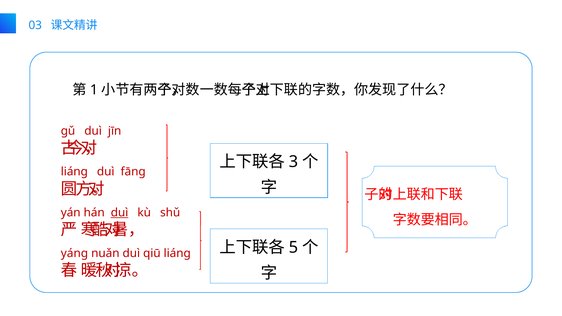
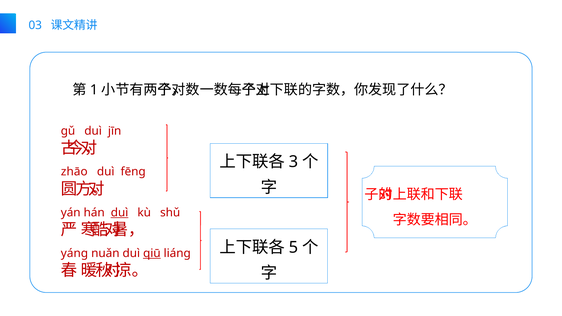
liáng at (74, 172): liáng -> zhāo
fānɡ: fānɡ -> fēng
qiū underline: none -> present
